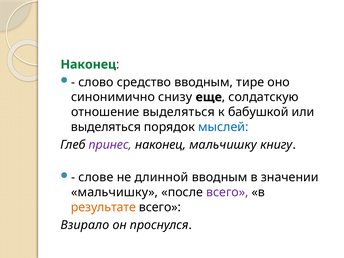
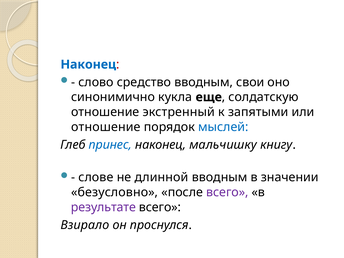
Наконец at (88, 64) colour: green -> blue
тире: тире -> свои
снизу: снизу -> кукла
отношение выделяться: выделяться -> экстренный
бабушкой: бабушкой -> запятыми
выделяться at (106, 127): выделяться -> отношение
принес colour: purple -> blue
мальчишку at (115, 192): мальчишку -> безусловно
результате colour: orange -> purple
